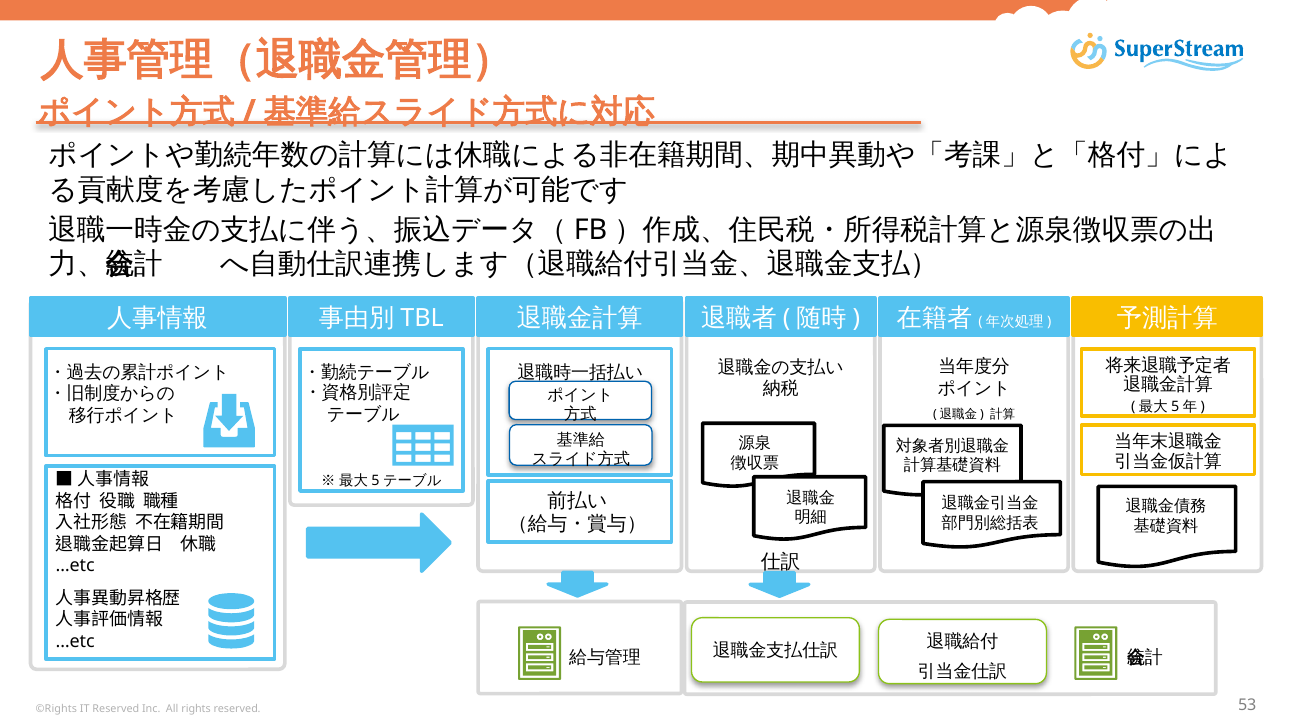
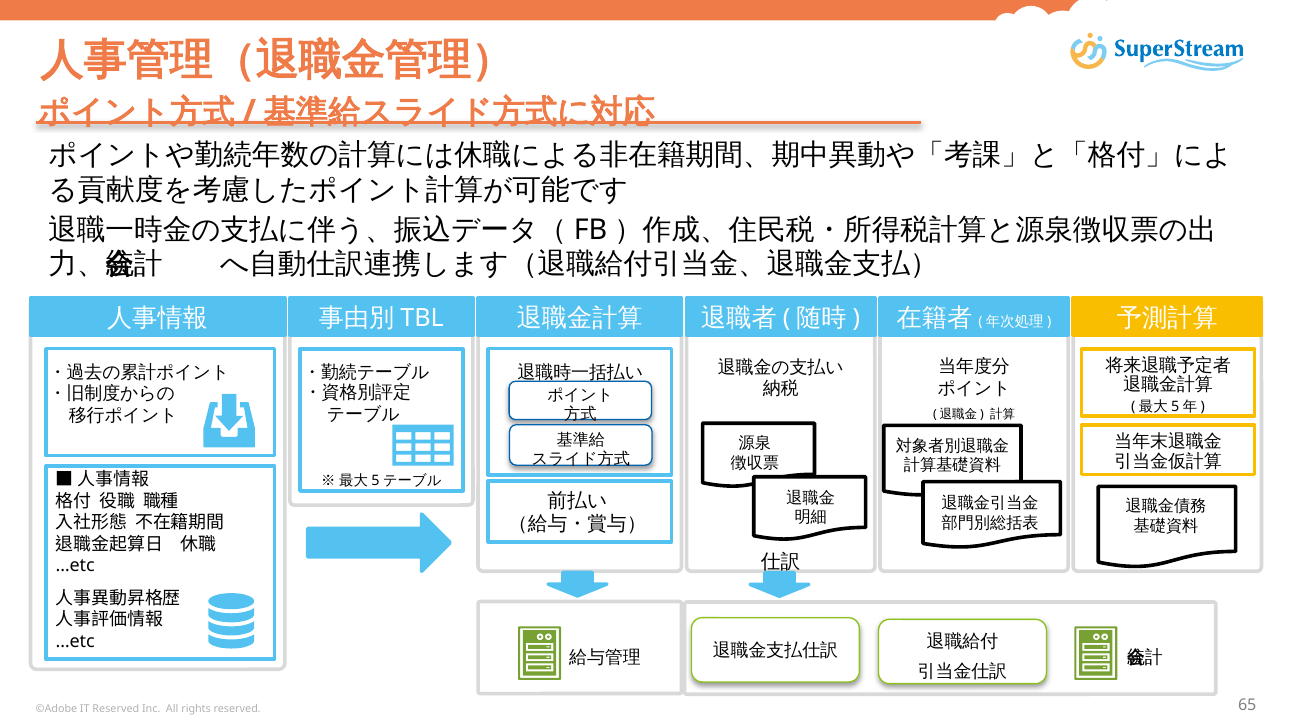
©Rights: ©Rights -> ©Adobe
53: 53 -> 65
